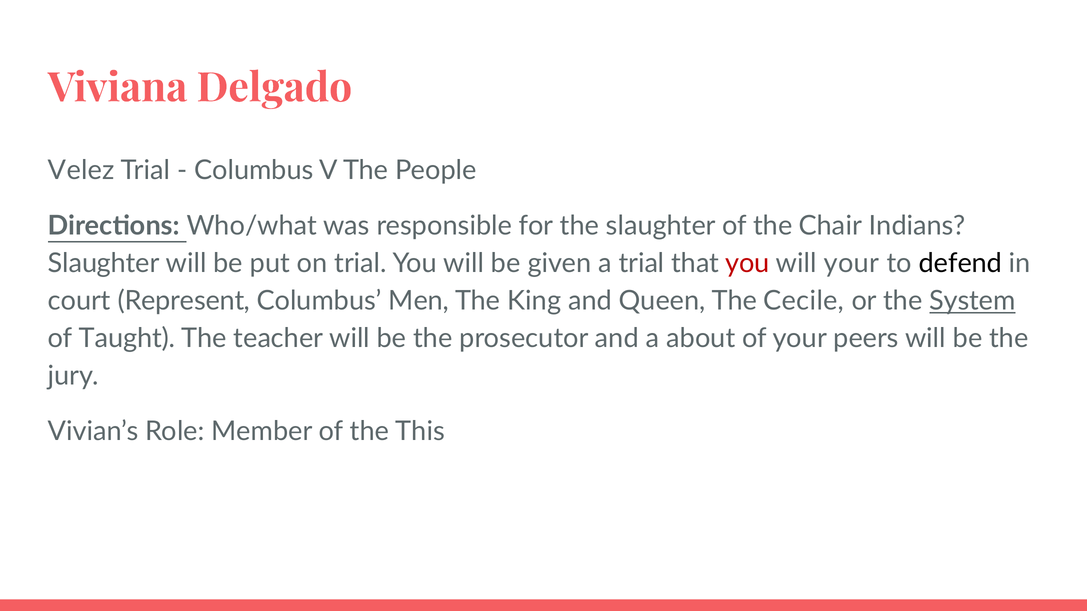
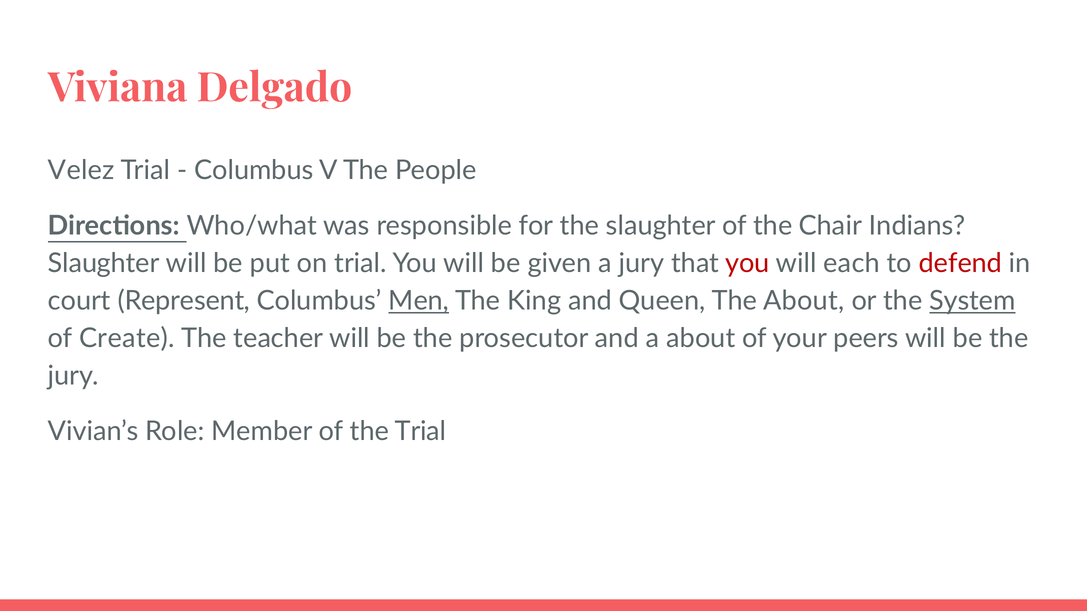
a trial: trial -> jury
will your: your -> each
defend colour: black -> red
Men underline: none -> present
The Cecile: Cecile -> About
Taught: Taught -> Create
the This: This -> Trial
